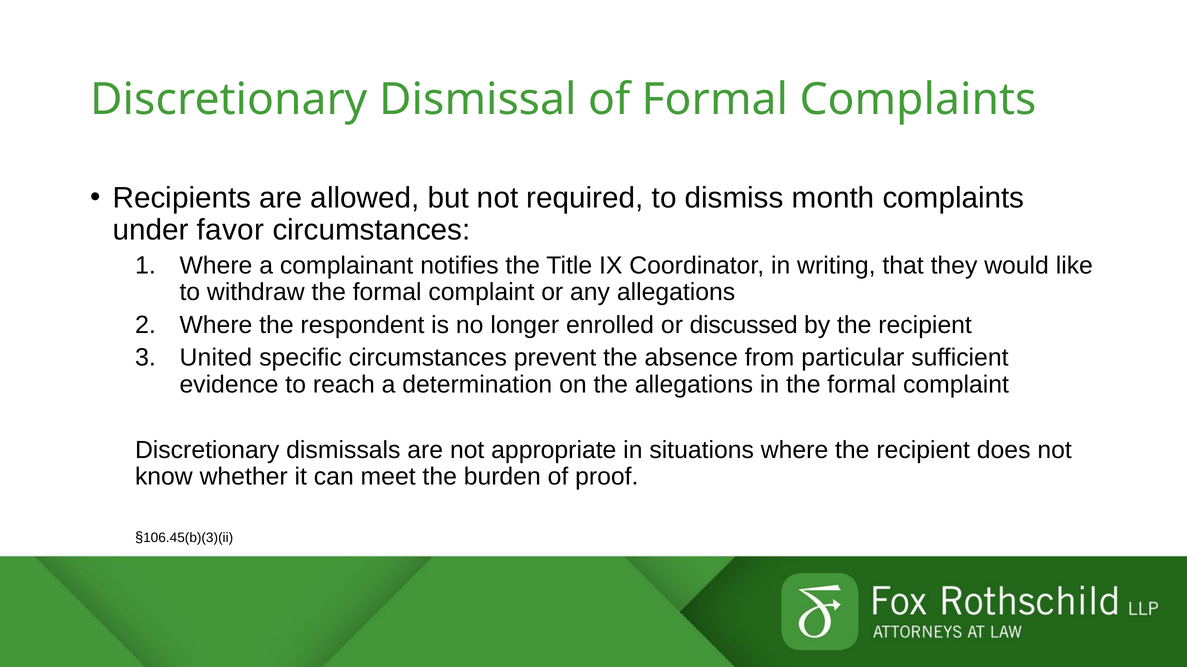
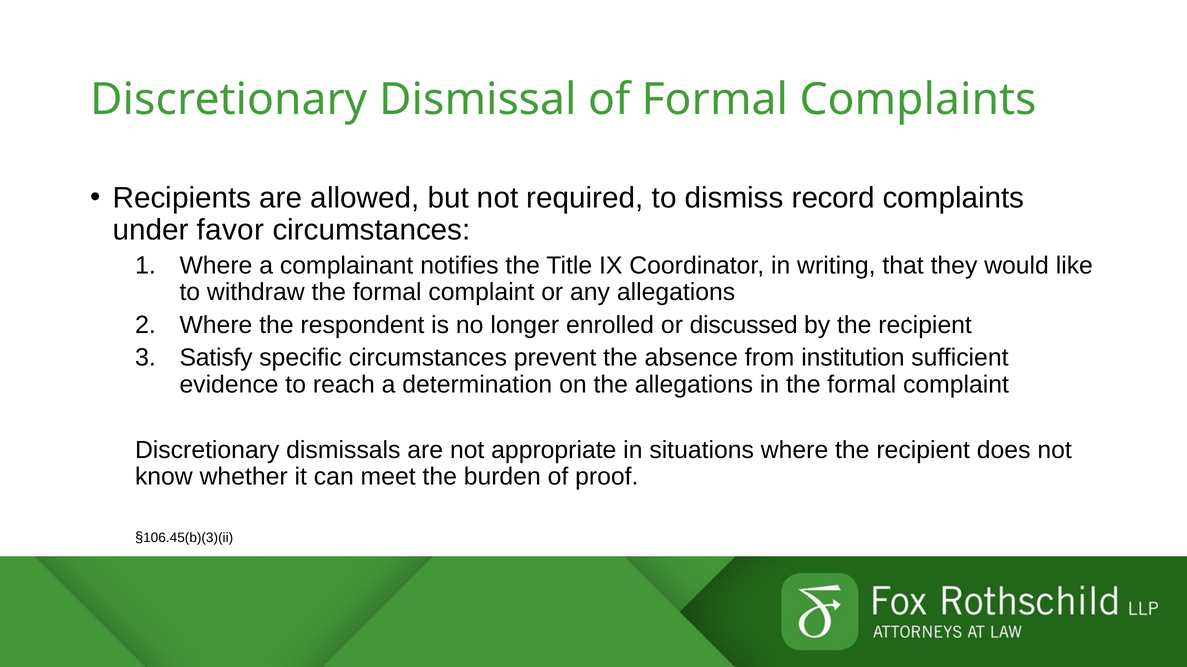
month: month -> record
United: United -> Satisfy
particular: particular -> institution
